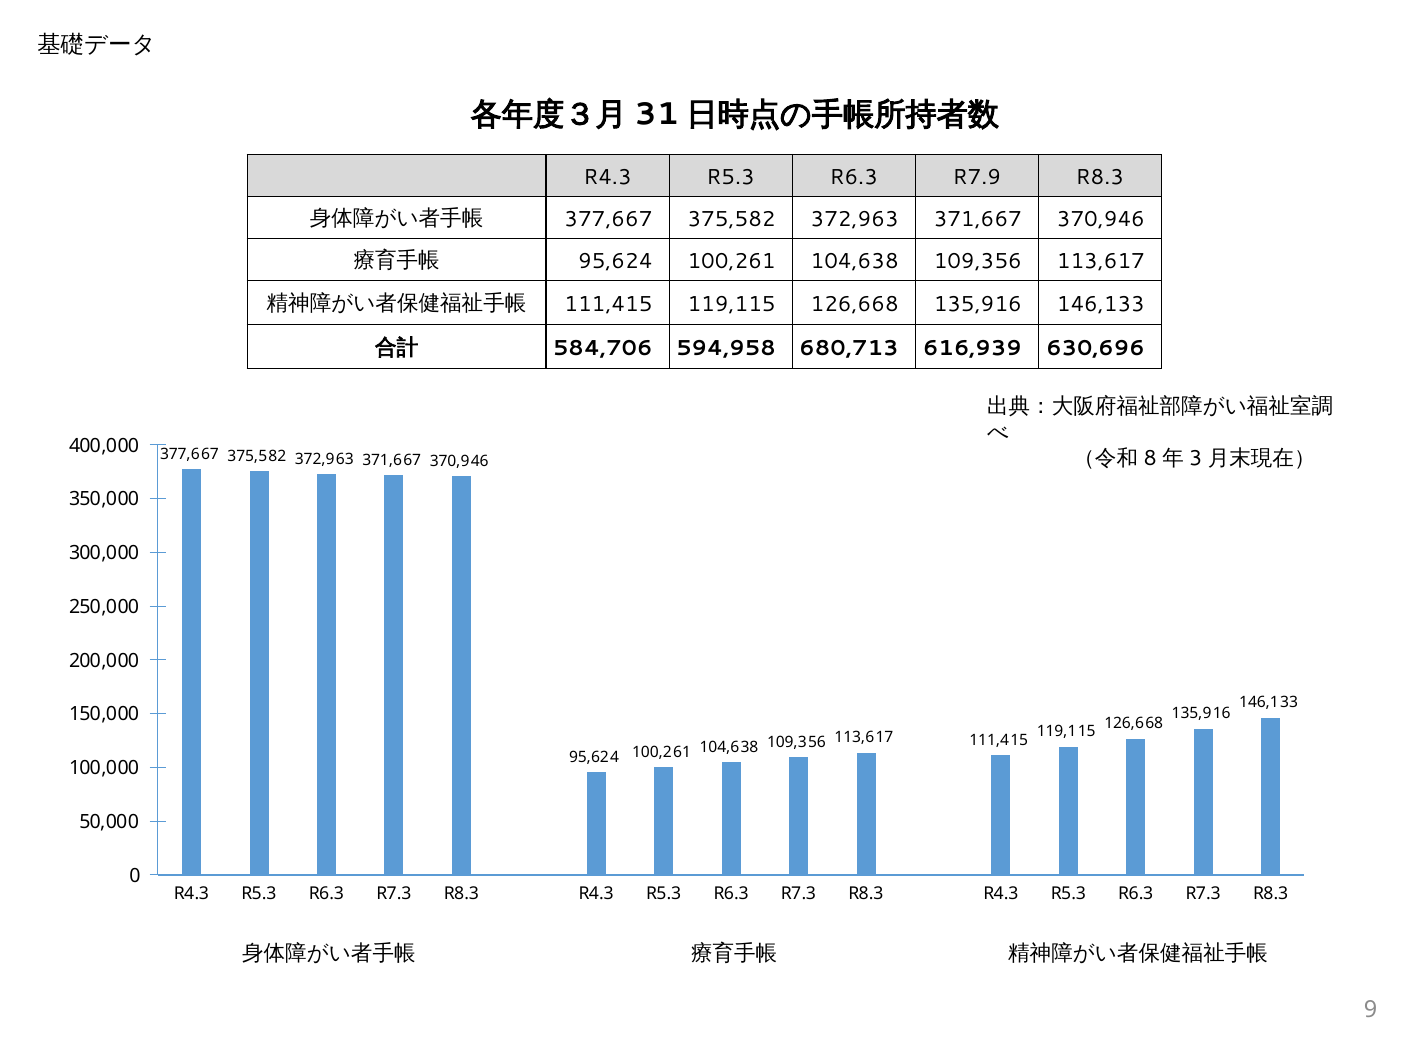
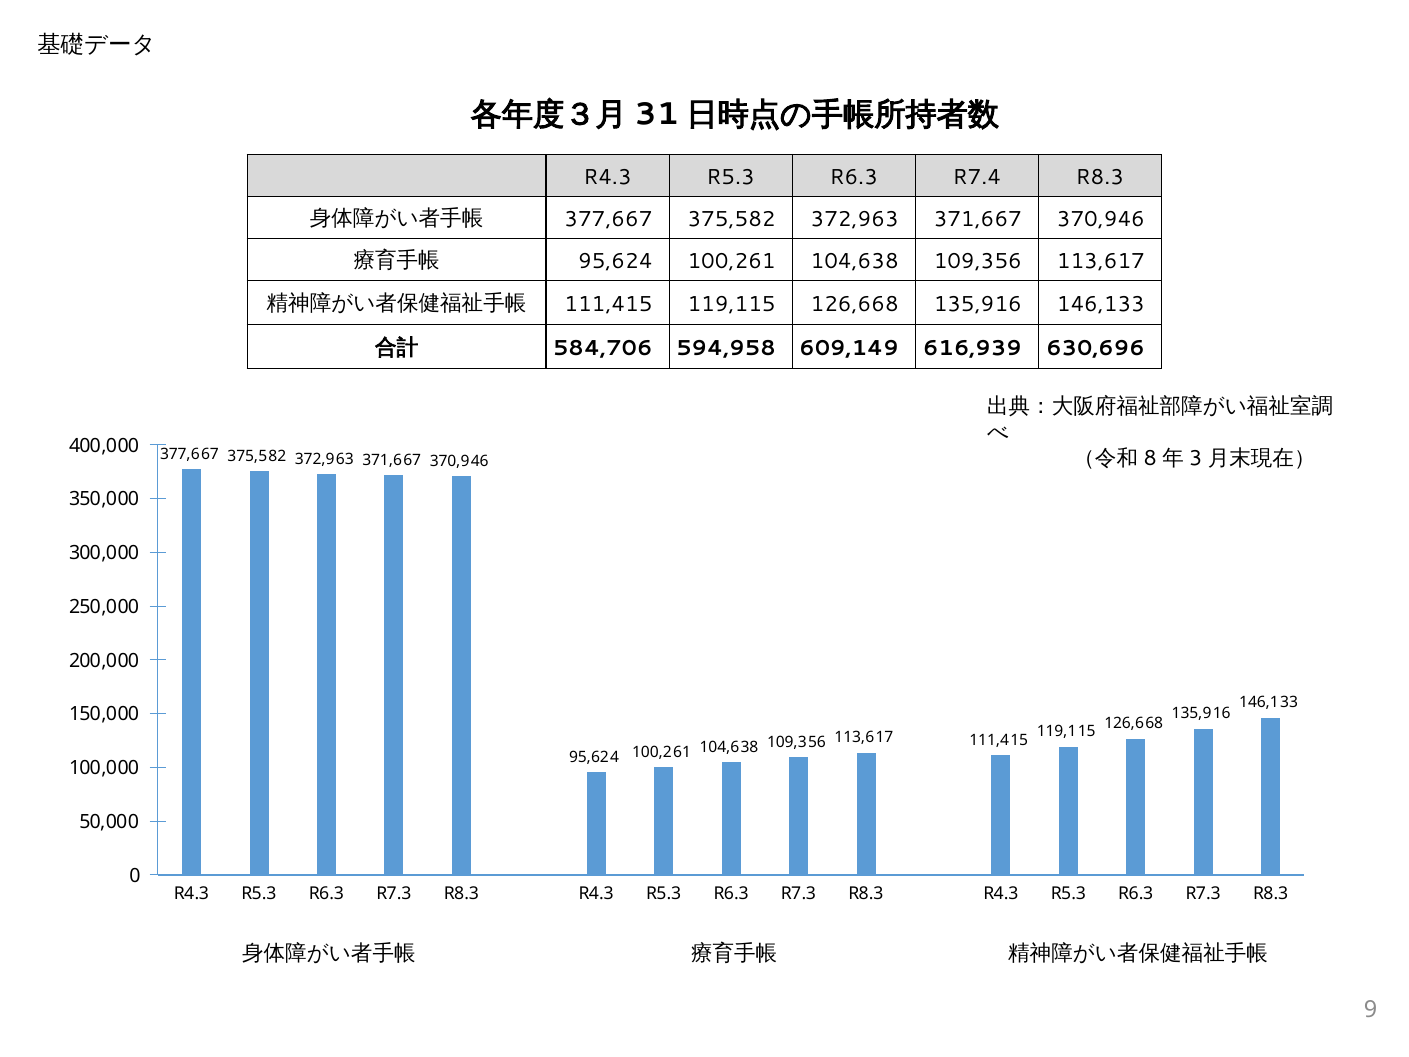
R7.9: R7.9 -> R7.4
680,713: 680,713 -> 609,149
